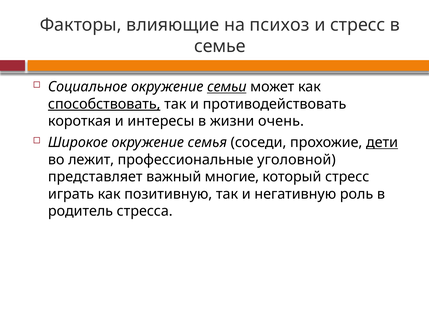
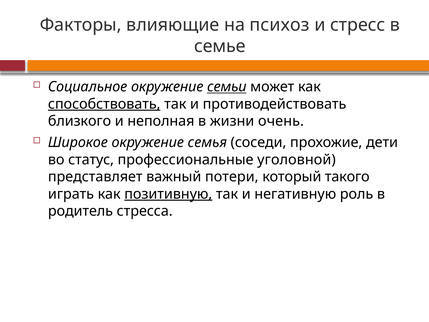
короткая: короткая -> близкого
интересы: интересы -> неполная
дети underline: present -> none
лежит: лежит -> статус
многие: многие -> потери
который стресс: стресс -> такого
позитивную underline: none -> present
